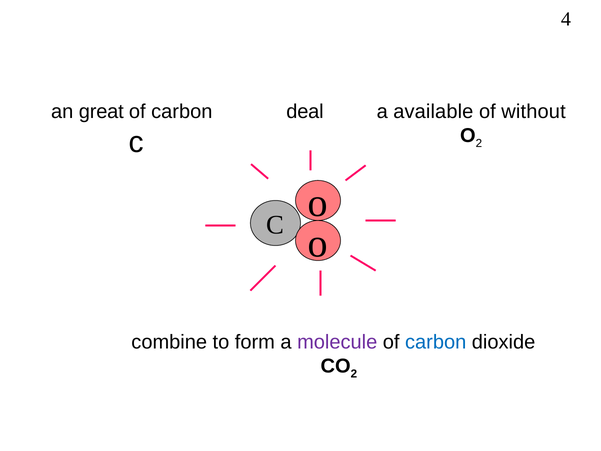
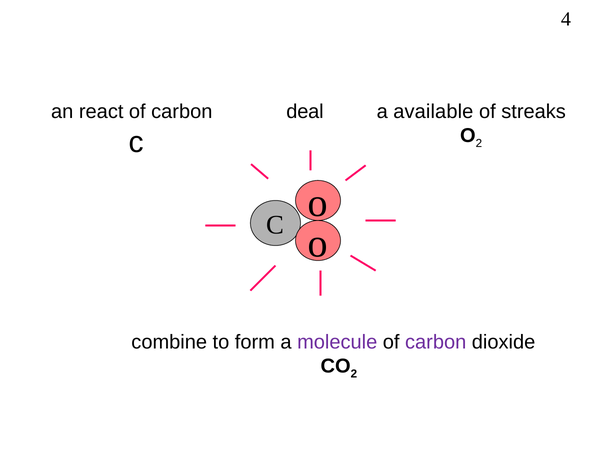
great: great -> react
without: without -> streaks
carbon at (436, 342) colour: blue -> purple
